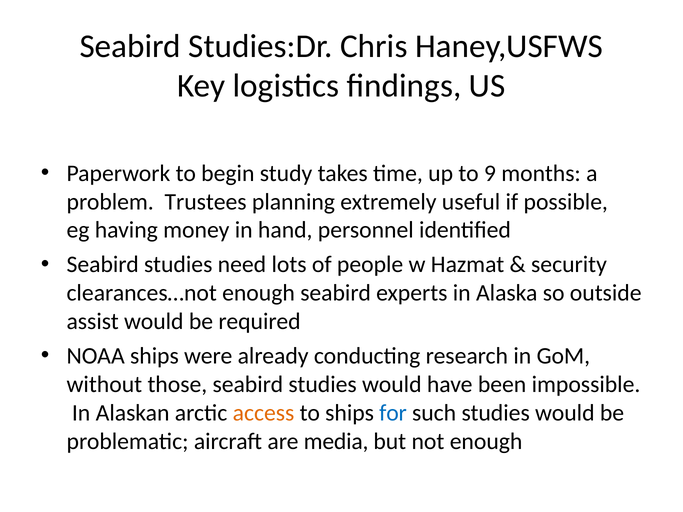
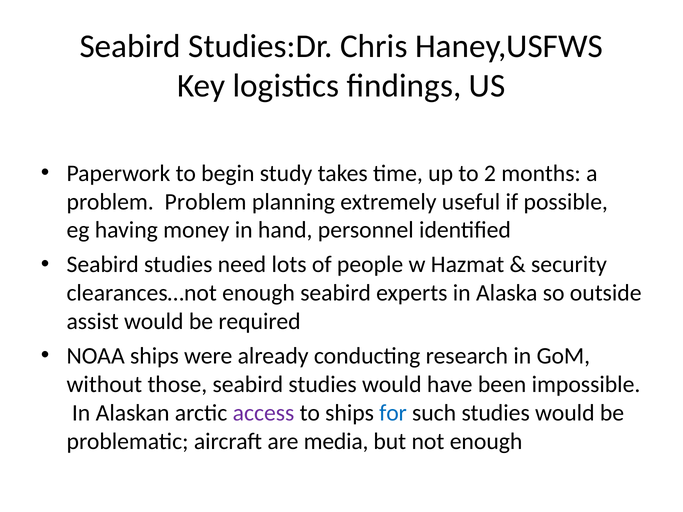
9: 9 -> 2
problem Trustees: Trustees -> Problem
access colour: orange -> purple
